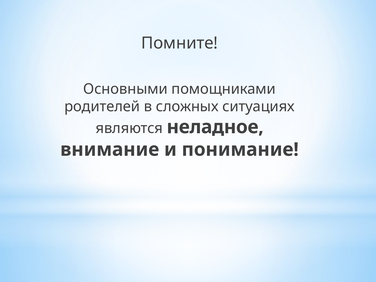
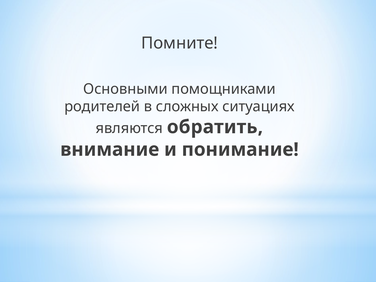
неладное: неладное -> обратить
